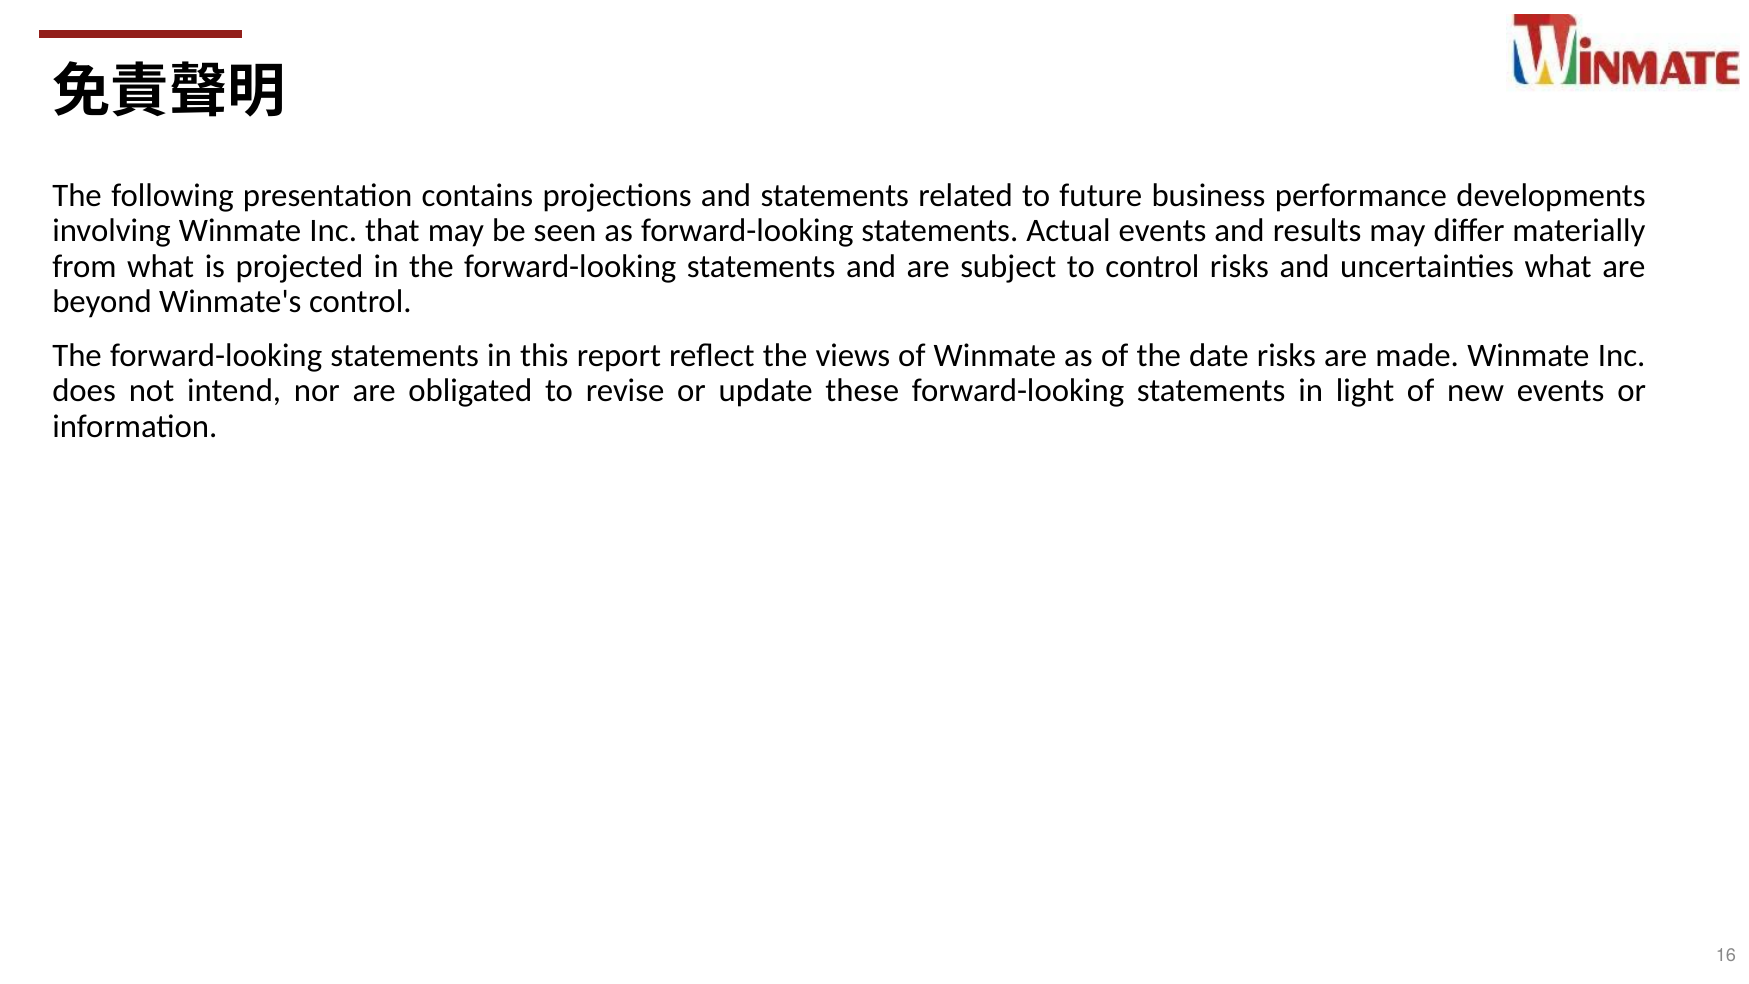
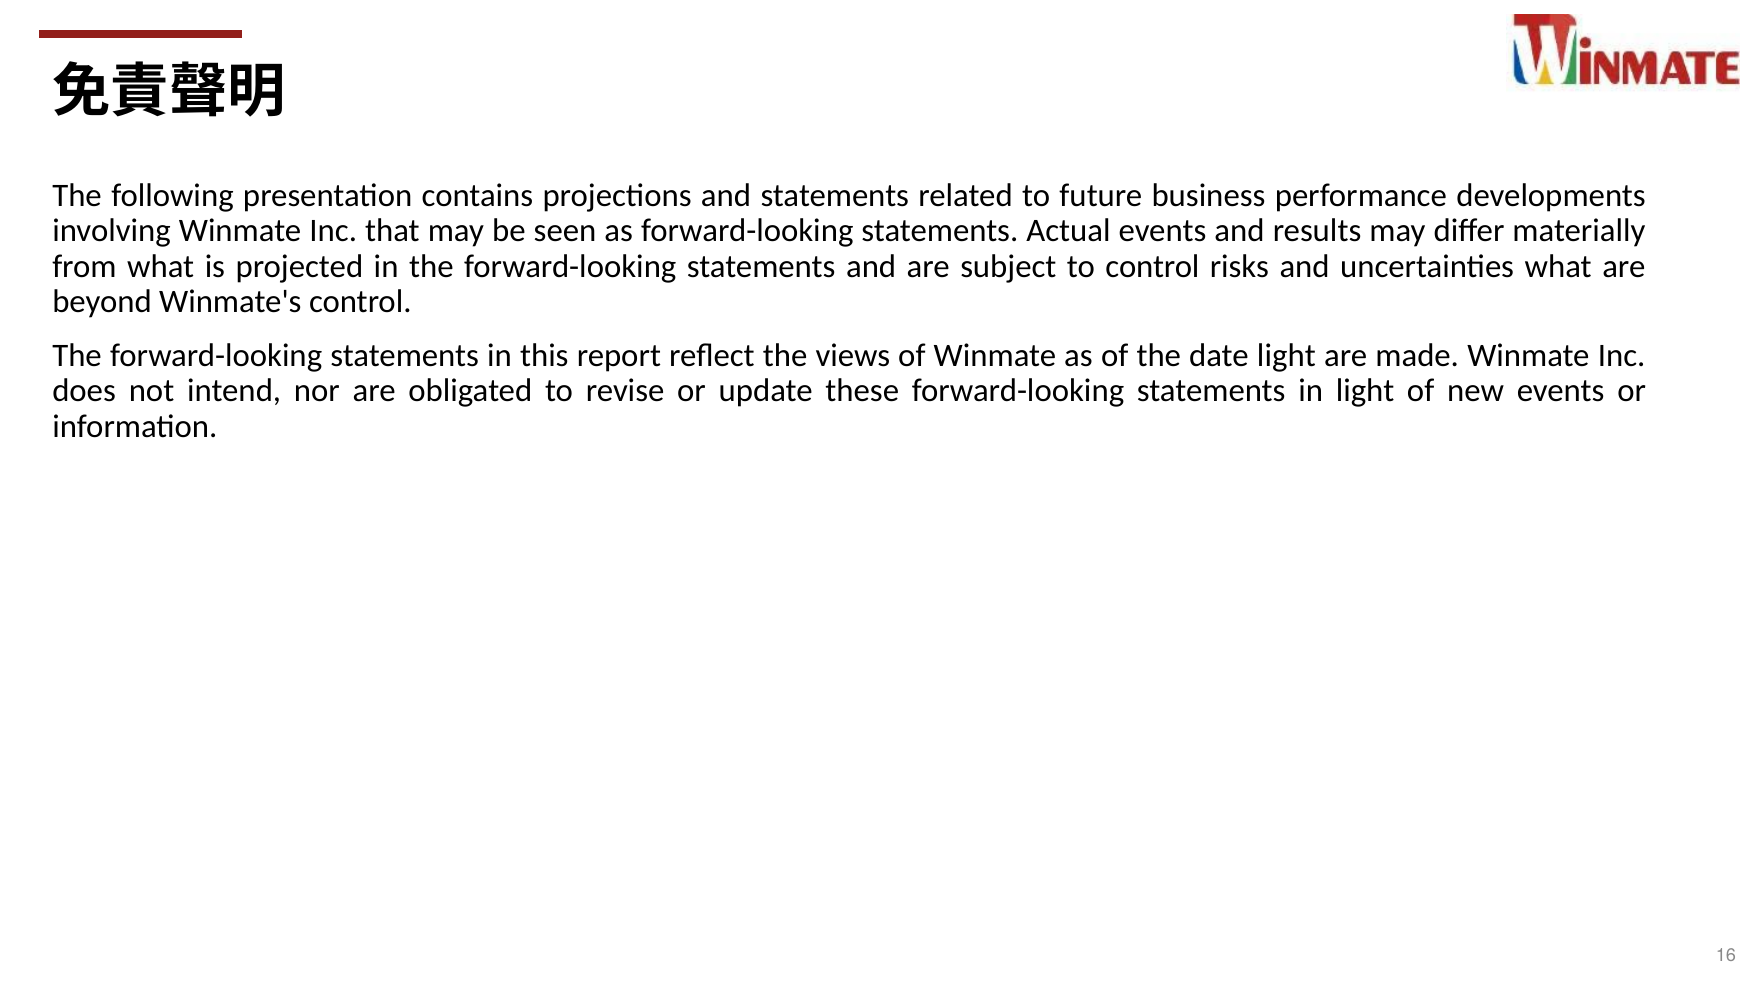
date risks: risks -> light
